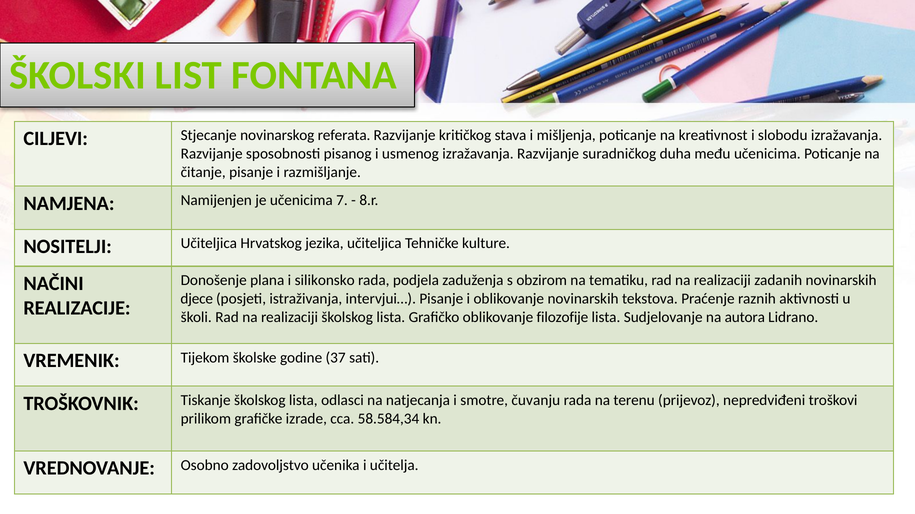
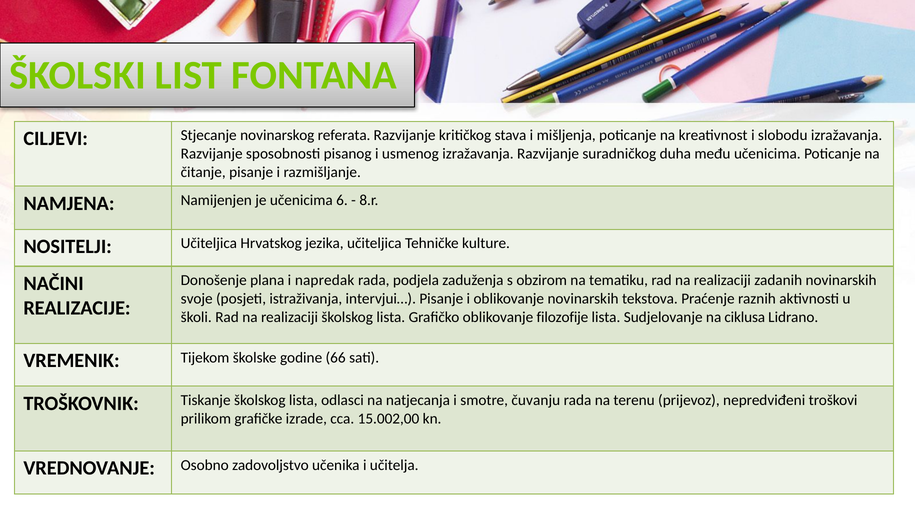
7: 7 -> 6
silikonsko: silikonsko -> napredak
djece: djece -> svoje
autora: autora -> ciklusa
37: 37 -> 66
58.584,34: 58.584,34 -> 15.002,00
